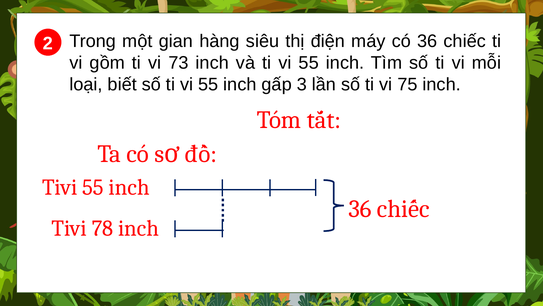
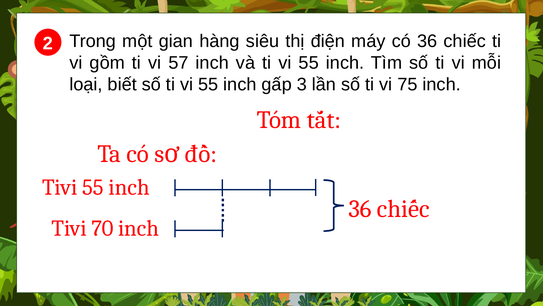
73: 73 -> 57
78: 78 -> 70
